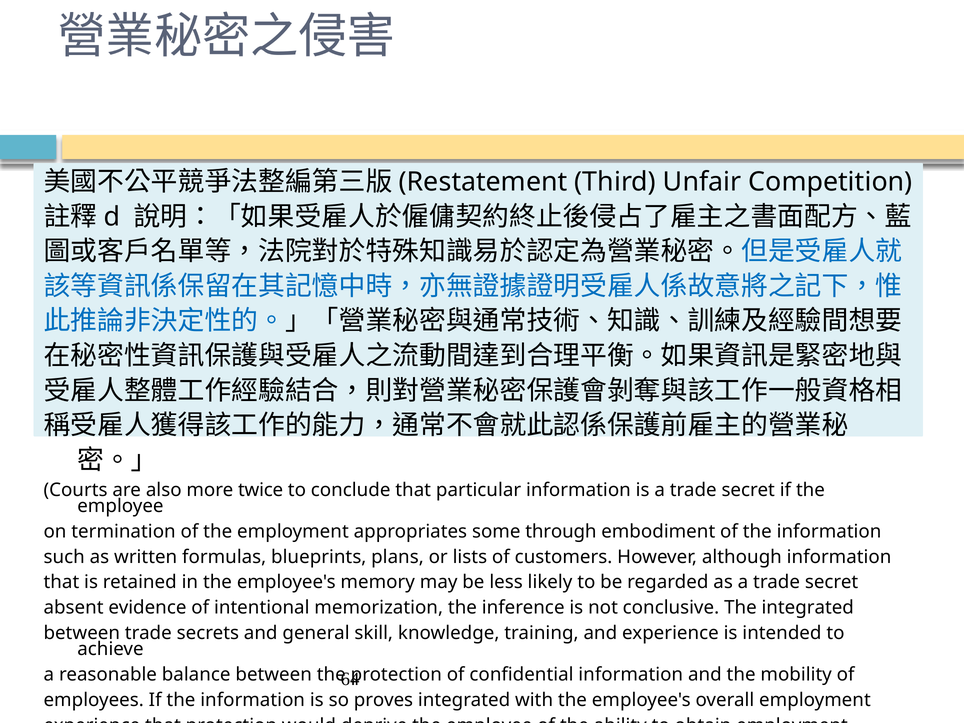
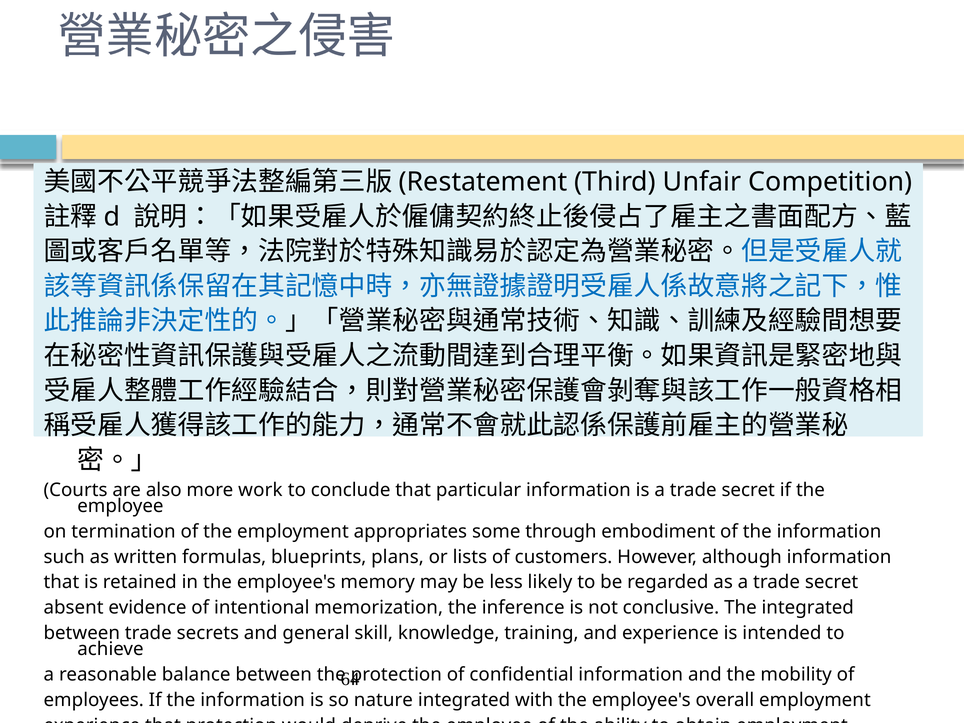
twice: twice -> work
proves: proves -> nature
